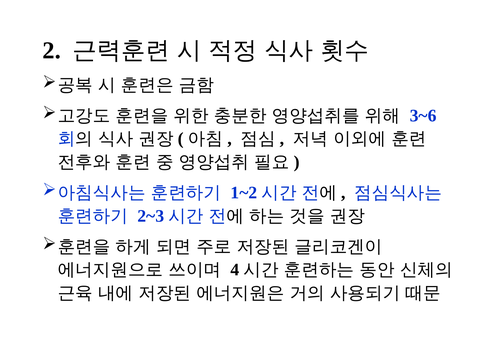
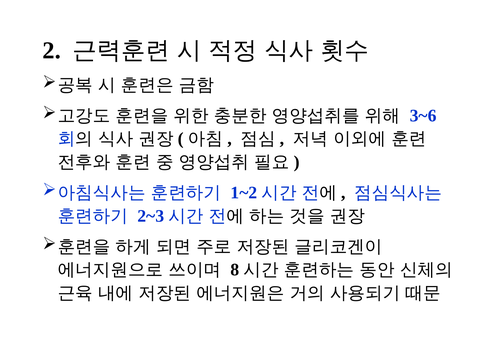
4: 4 -> 8
